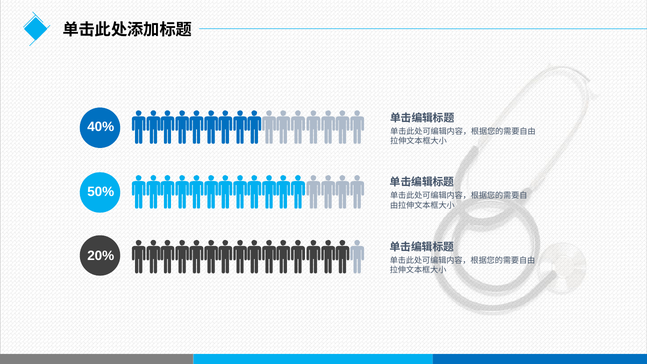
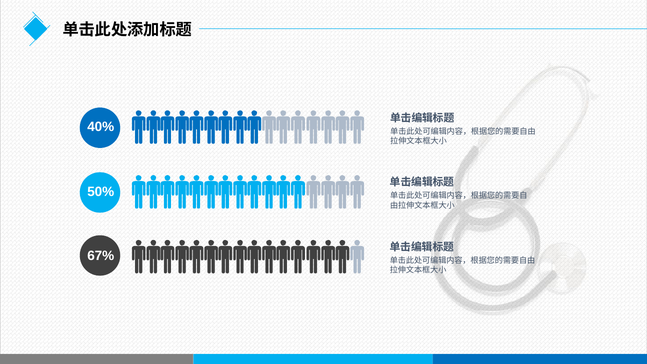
20%: 20% -> 67%
